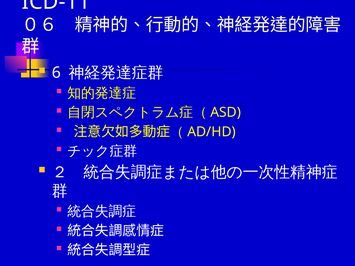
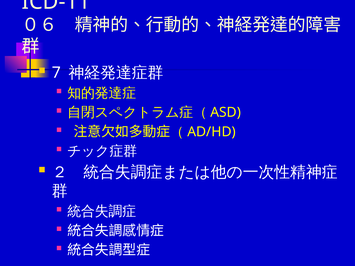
6: 6 -> 7
